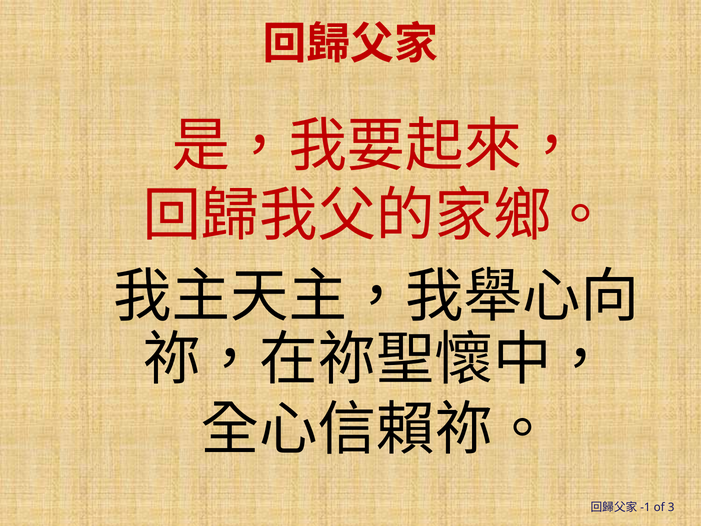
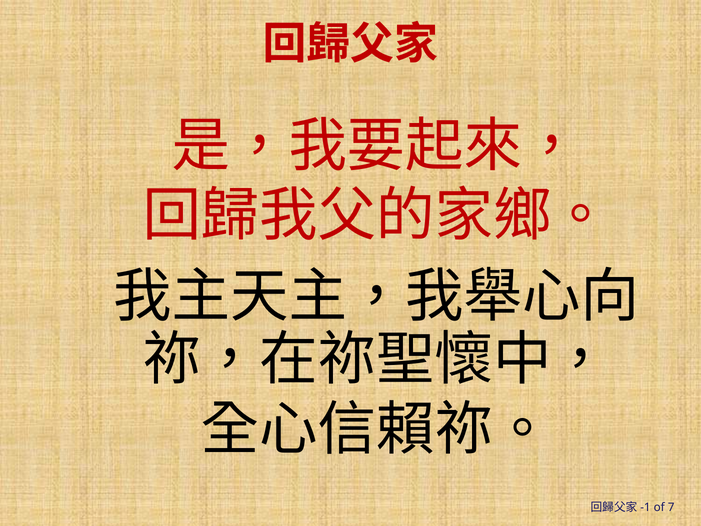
3: 3 -> 7
